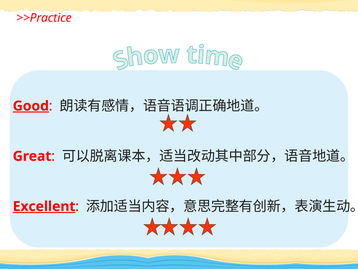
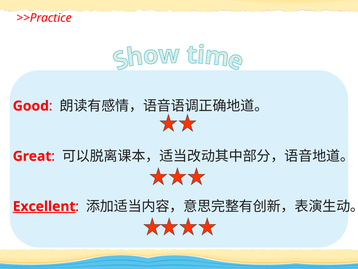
Good underline: present -> none
